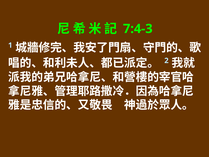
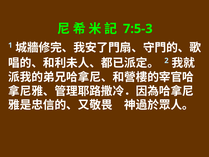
7:4-3: 7:4-3 -> 7:5-3
